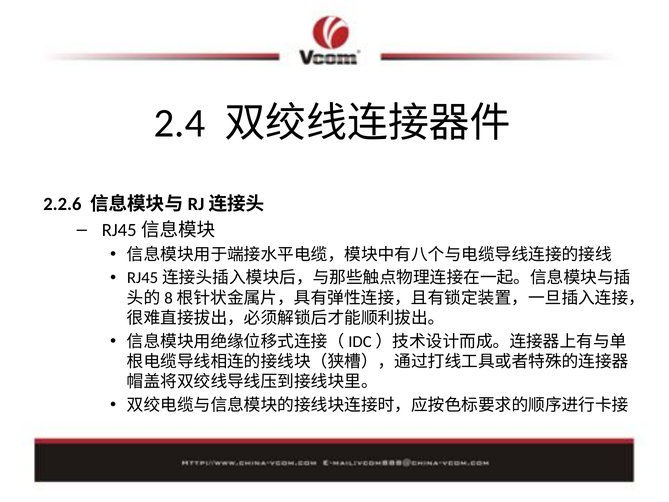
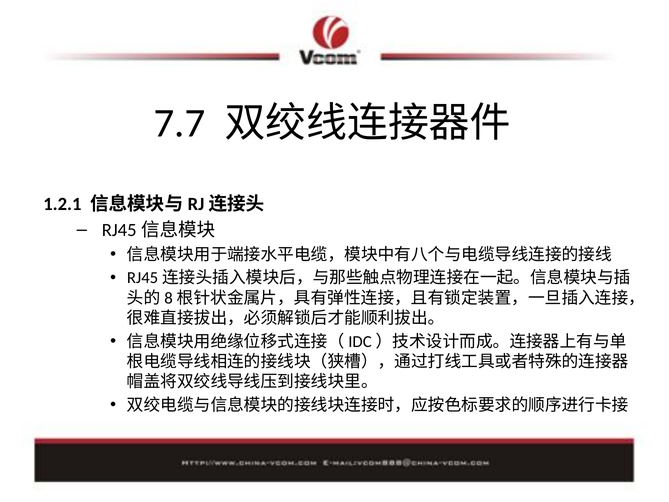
2.4: 2.4 -> 7.7
2.2.6: 2.2.6 -> 1.2.1
